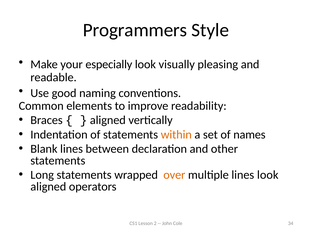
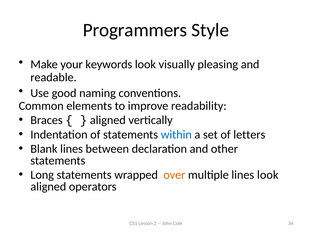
especially: especially -> keywords
within colour: orange -> blue
names: names -> letters
